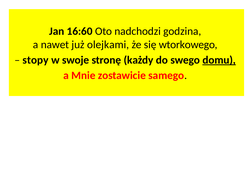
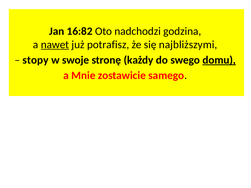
16:60: 16:60 -> 16:82
nawet underline: none -> present
olejkami: olejkami -> potrafisz
wtorkowego: wtorkowego -> najbliższymi
